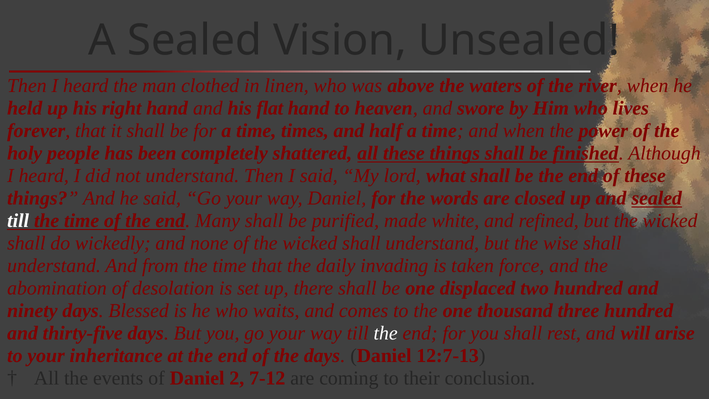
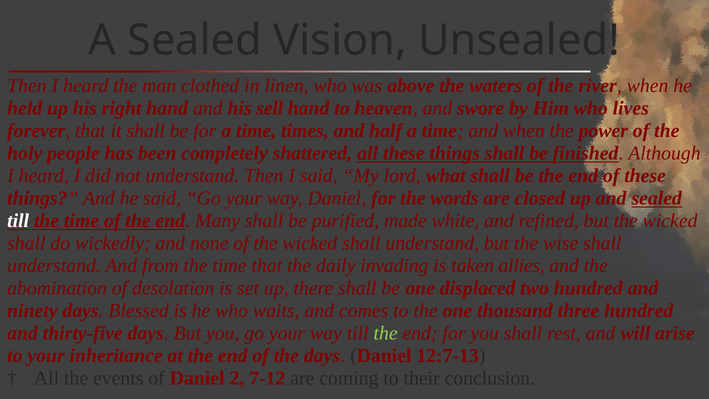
flat: flat -> sell
force: force -> allies
the at (386, 333) colour: white -> light green
